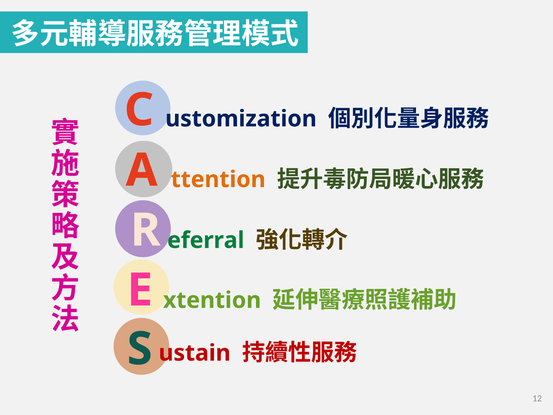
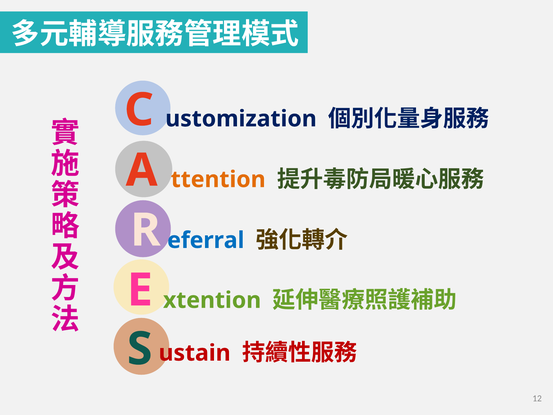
eferral colour: green -> blue
